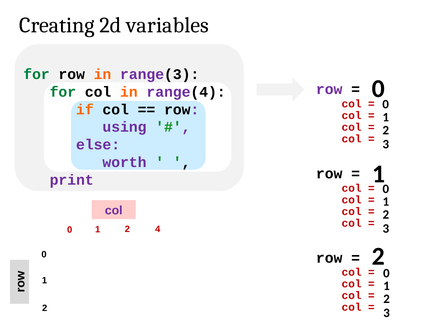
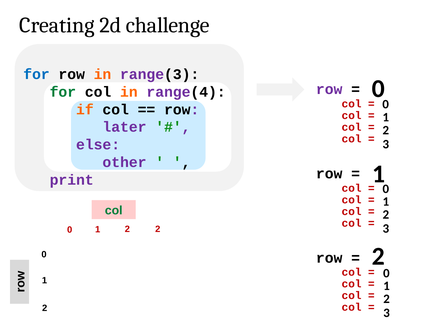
variables: variables -> challenge
for at (36, 74) colour: green -> blue
using: using -> later
worth: worth -> other
col at (114, 211) colour: purple -> green
2 4: 4 -> 2
